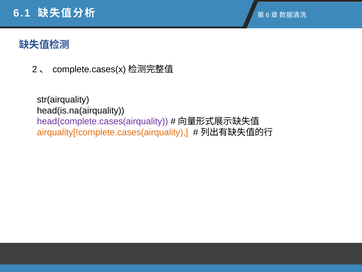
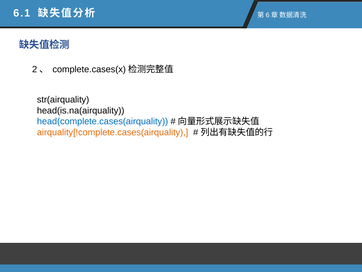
head(complete.cases(airquality colour: purple -> blue
